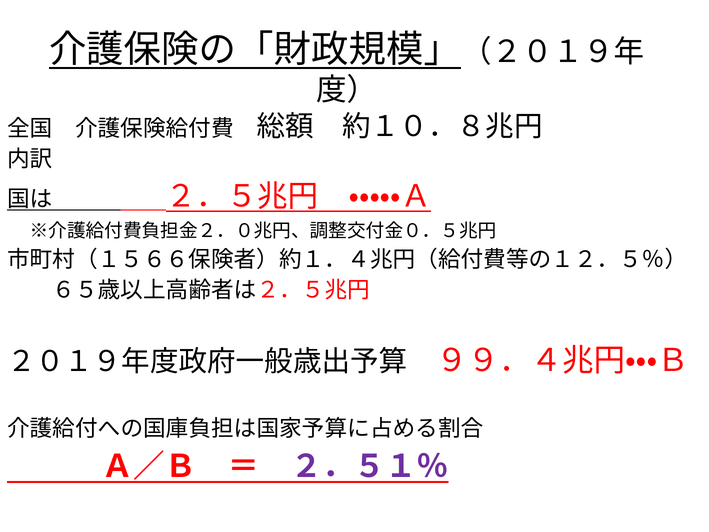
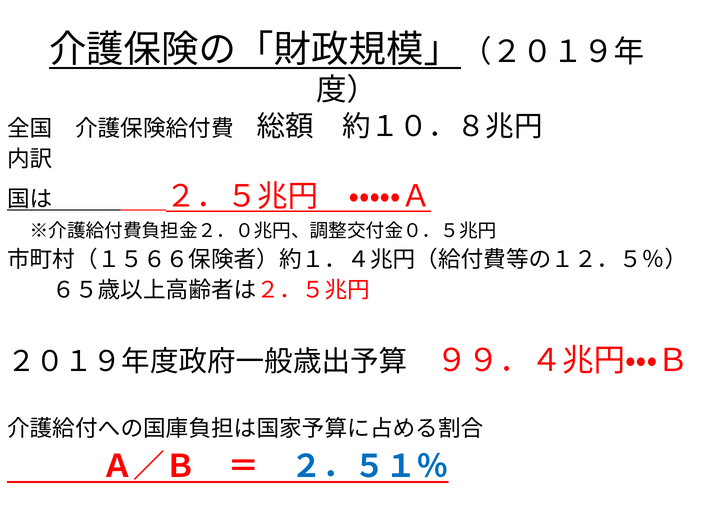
２．５１％ colour: purple -> blue
